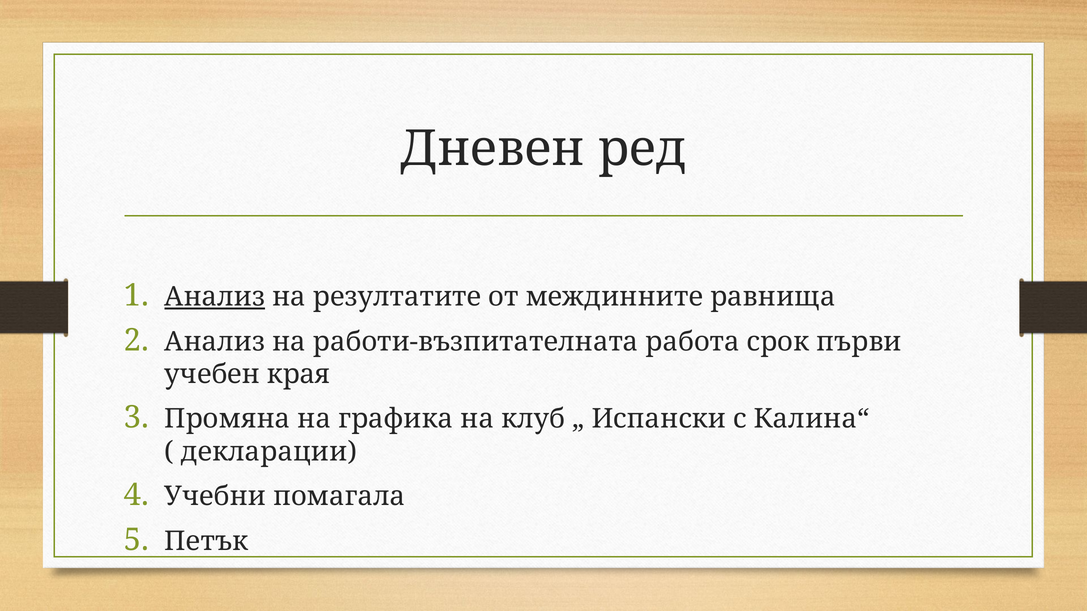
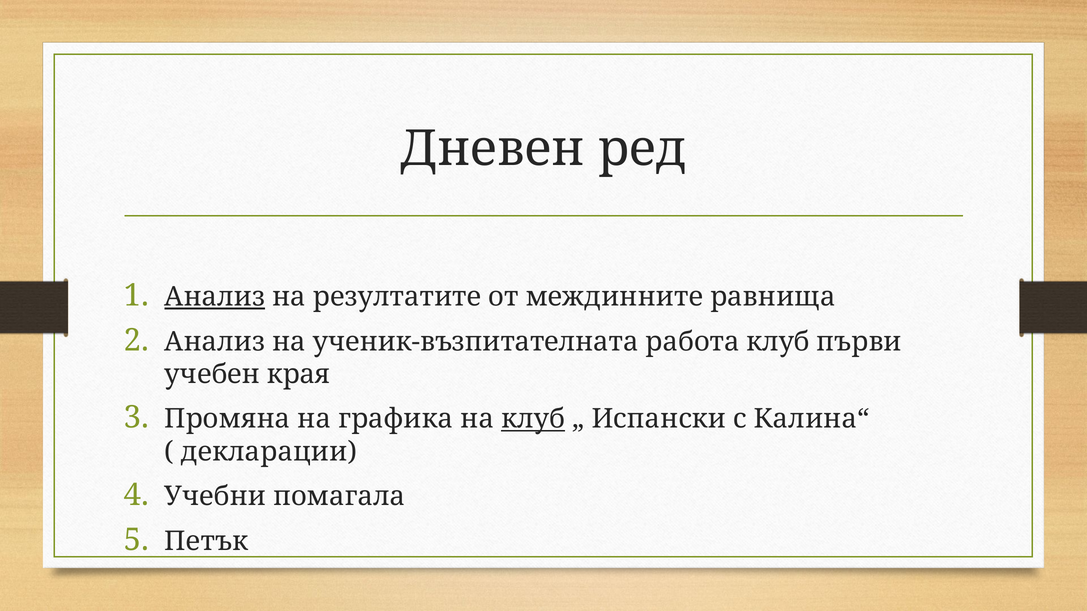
работи-възпитателната: работи-възпитателната -> ученик-възпитателната
работа срок: срок -> клуб
клуб at (533, 419) underline: none -> present
